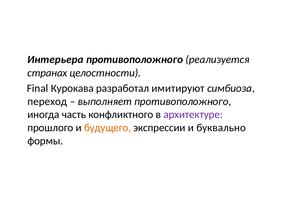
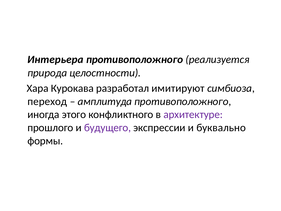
странах: странах -> природа
Final: Final -> Хара
выполняет: выполняет -> амплитуда
часть: часть -> этого
будущего colour: orange -> purple
